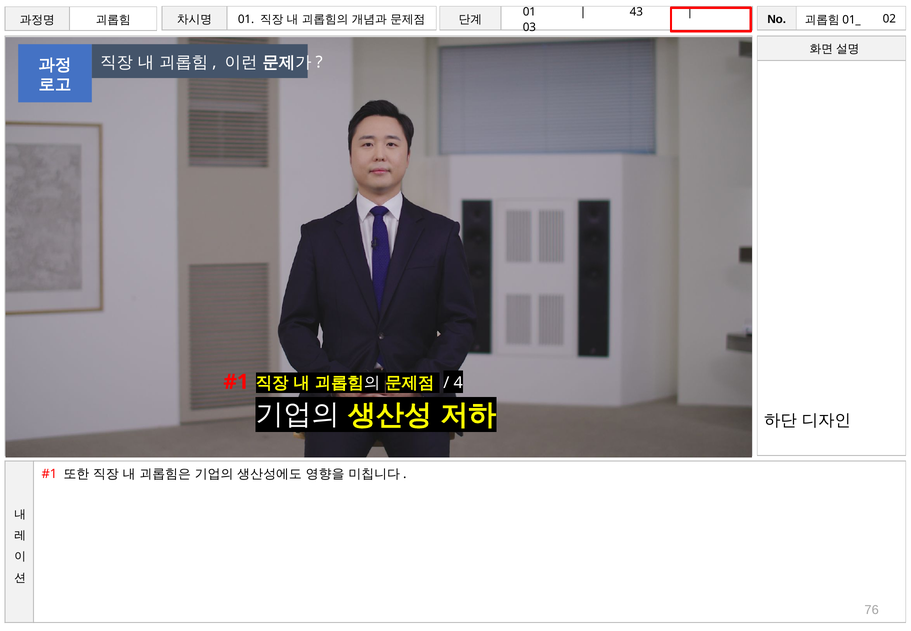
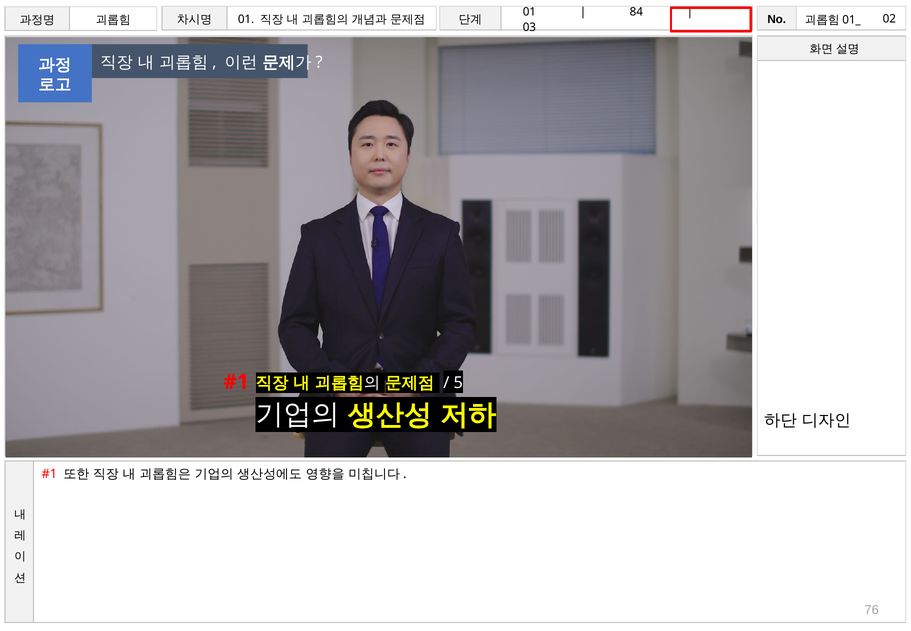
43: 43 -> 84
4: 4 -> 5
